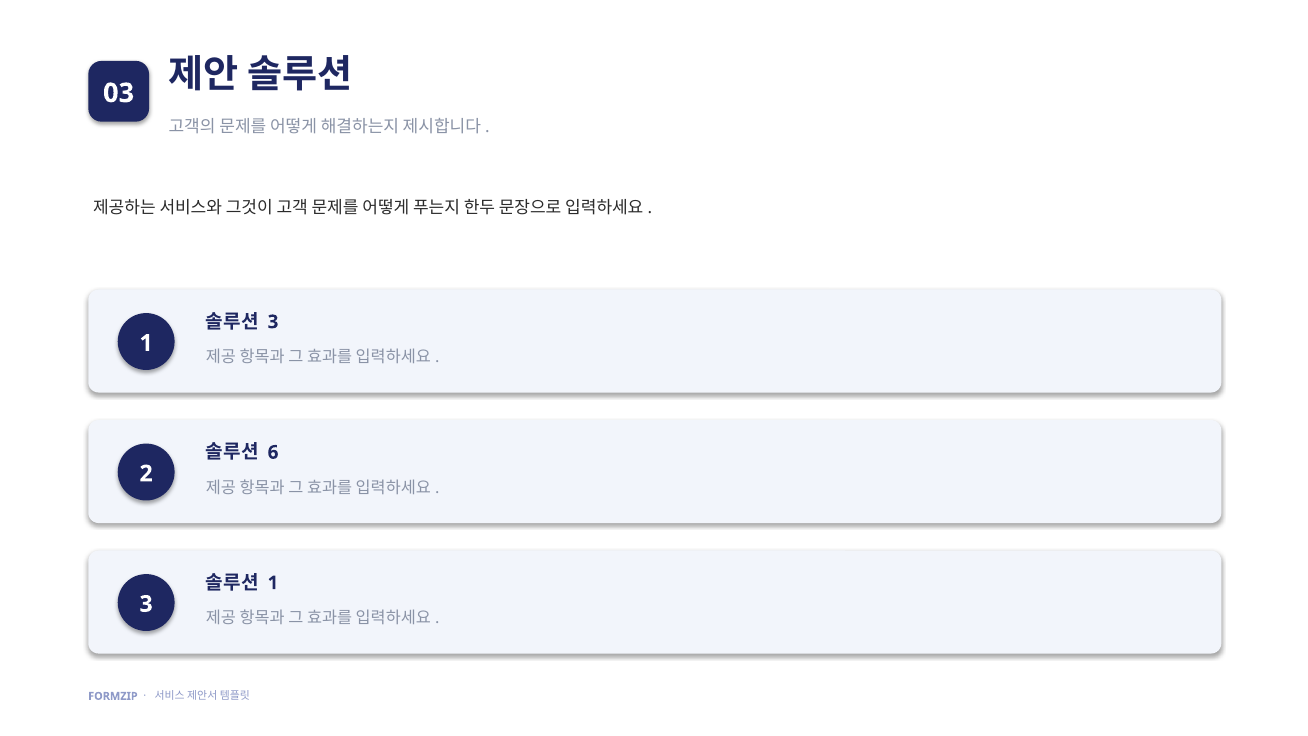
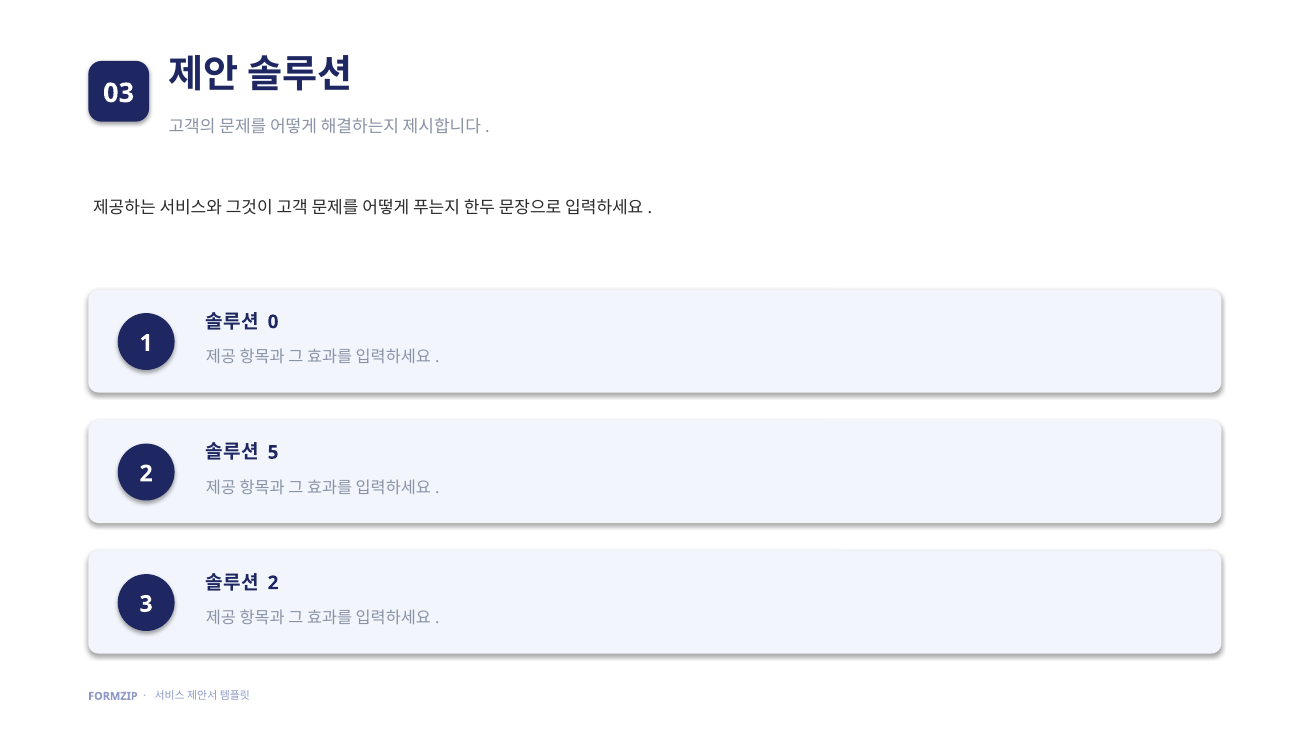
3 at (273, 322): 3 -> 0
6: 6 -> 5
1 at (273, 583): 1 -> 2
